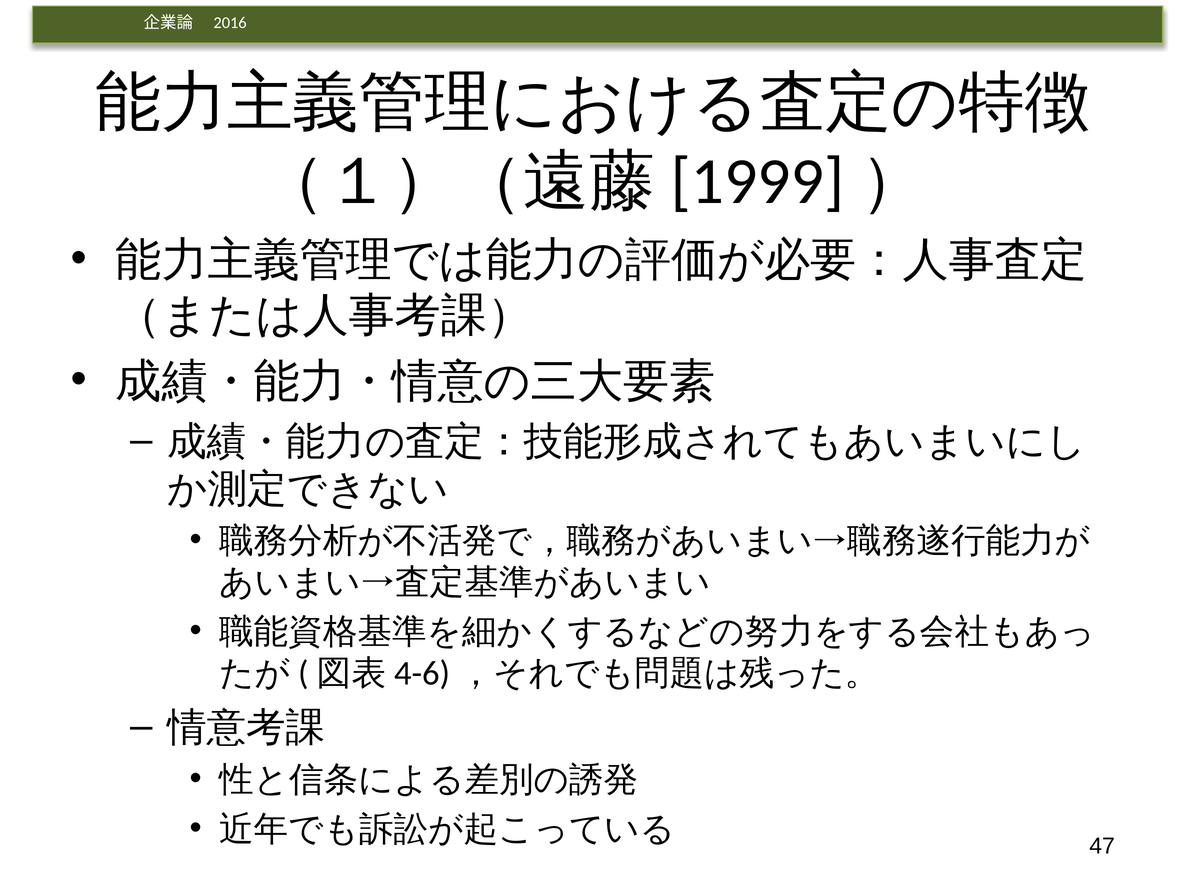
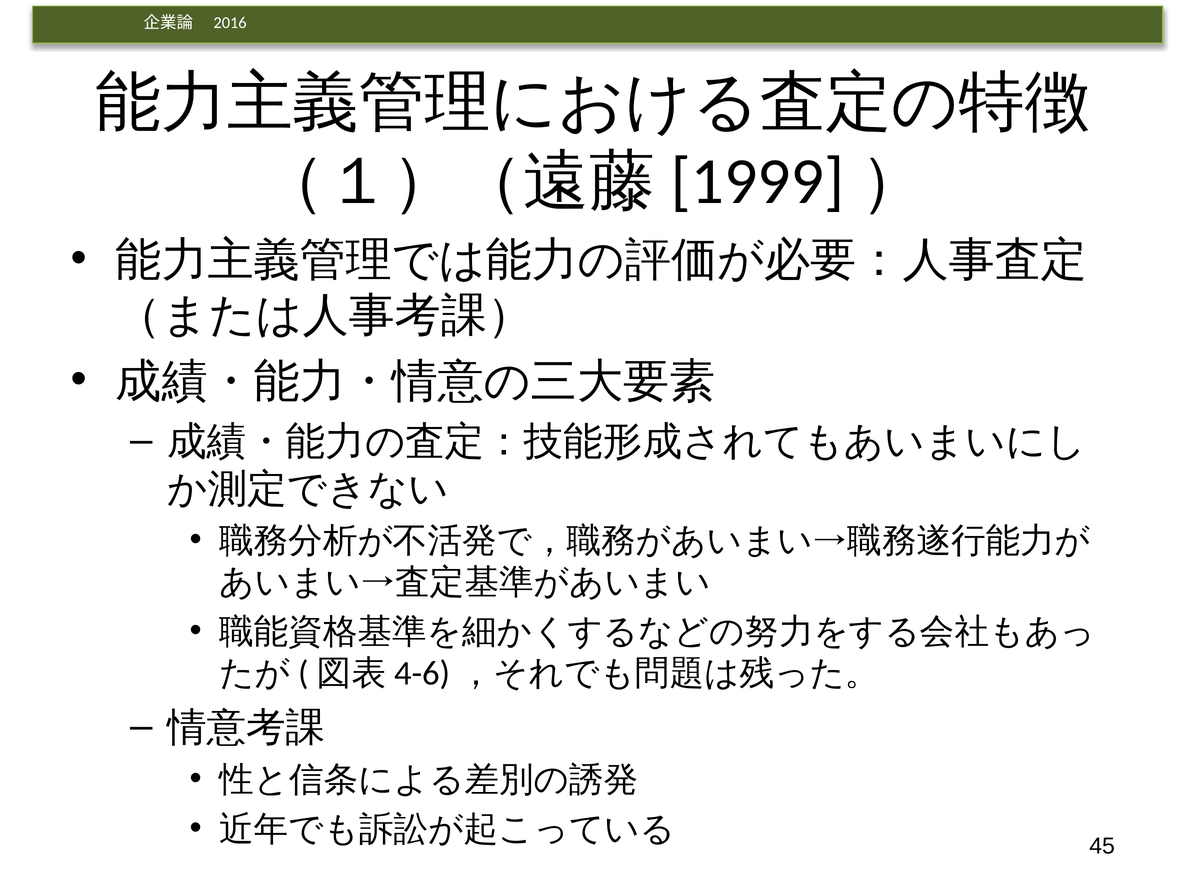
47: 47 -> 45
